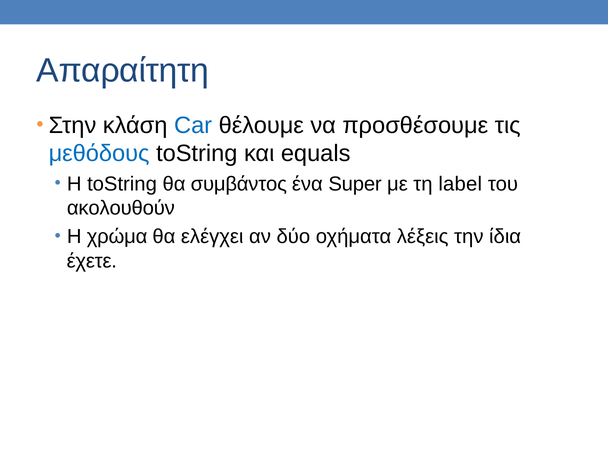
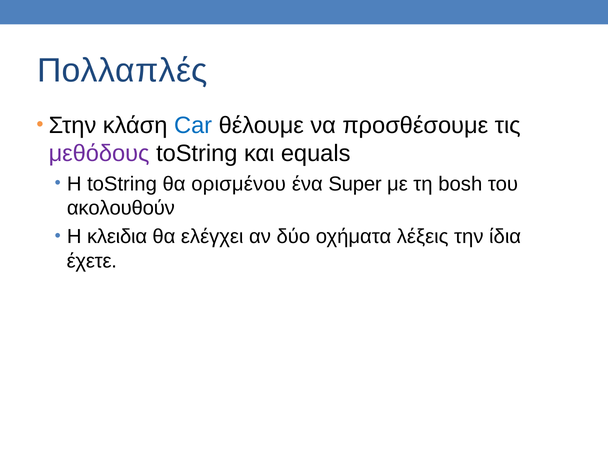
Απαραίτητη: Απαραίτητη -> Πολλαπλές
μεθόδους colour: blue -> purple
συμβάντος: συμβάντος -> ορισμένου
label: label -> bosh
χρώμα: χρώμα -> κλειδια
